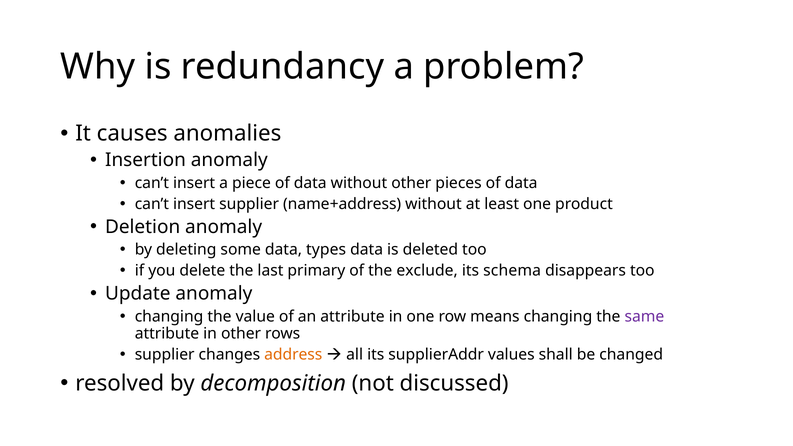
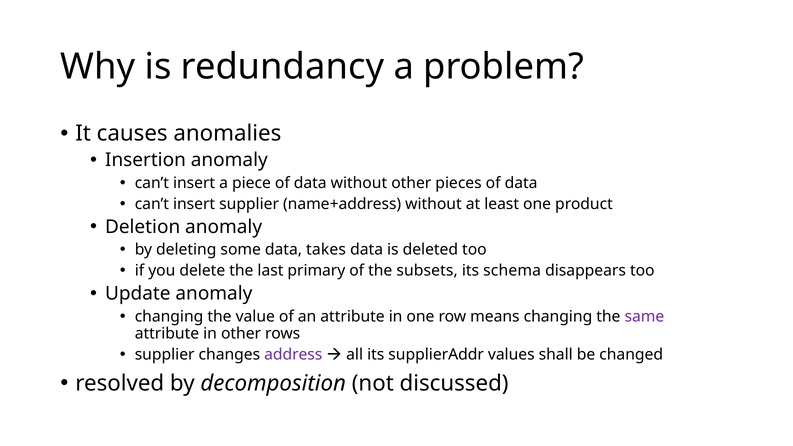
types: types -> takes
exclude: exclude -> subsets
address colour: orange -> purple
